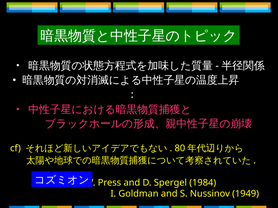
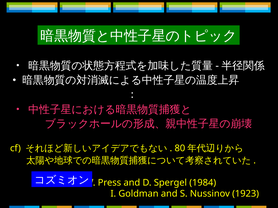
1949: 1949 -> 1923
